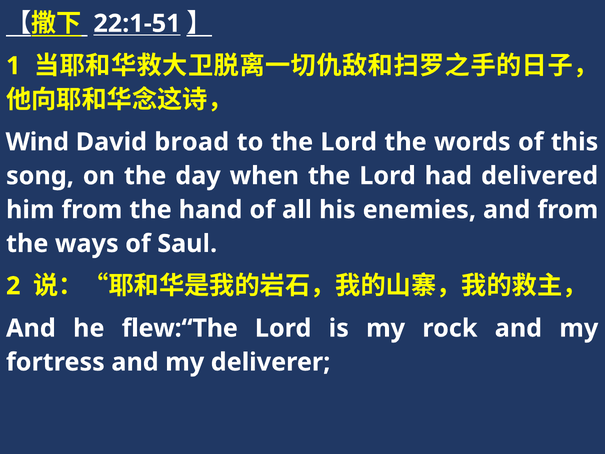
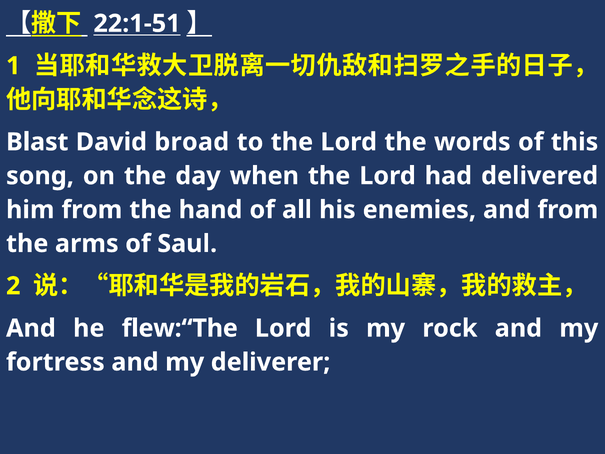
Wind: Wind -> Blast
ways: ways -> arms
